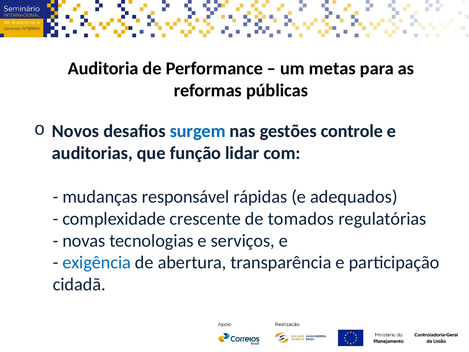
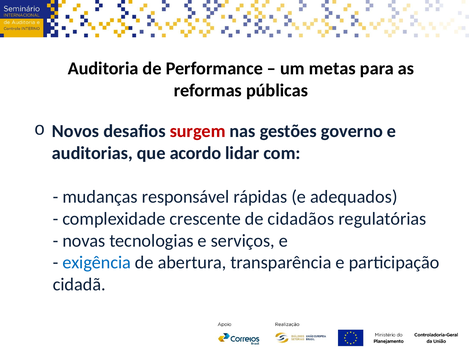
surgem colour: blue -> red
controle: controle -> governo
função: função -> acordo
tomados: tomados -> cidadãos
